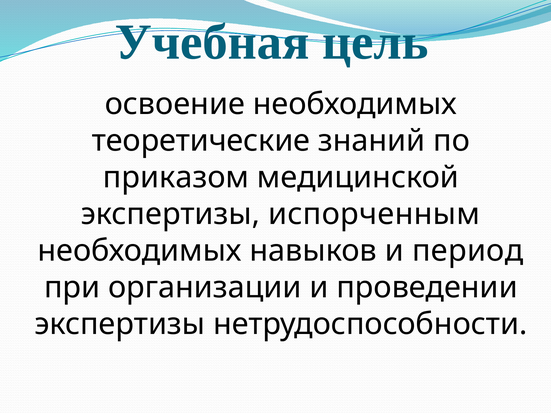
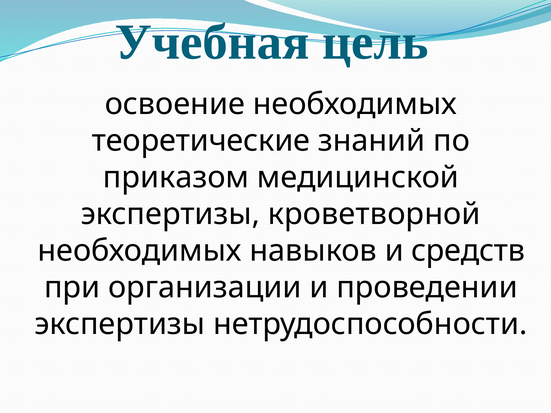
испорченным: испорченным -> кроветворной
период: период -> средств
